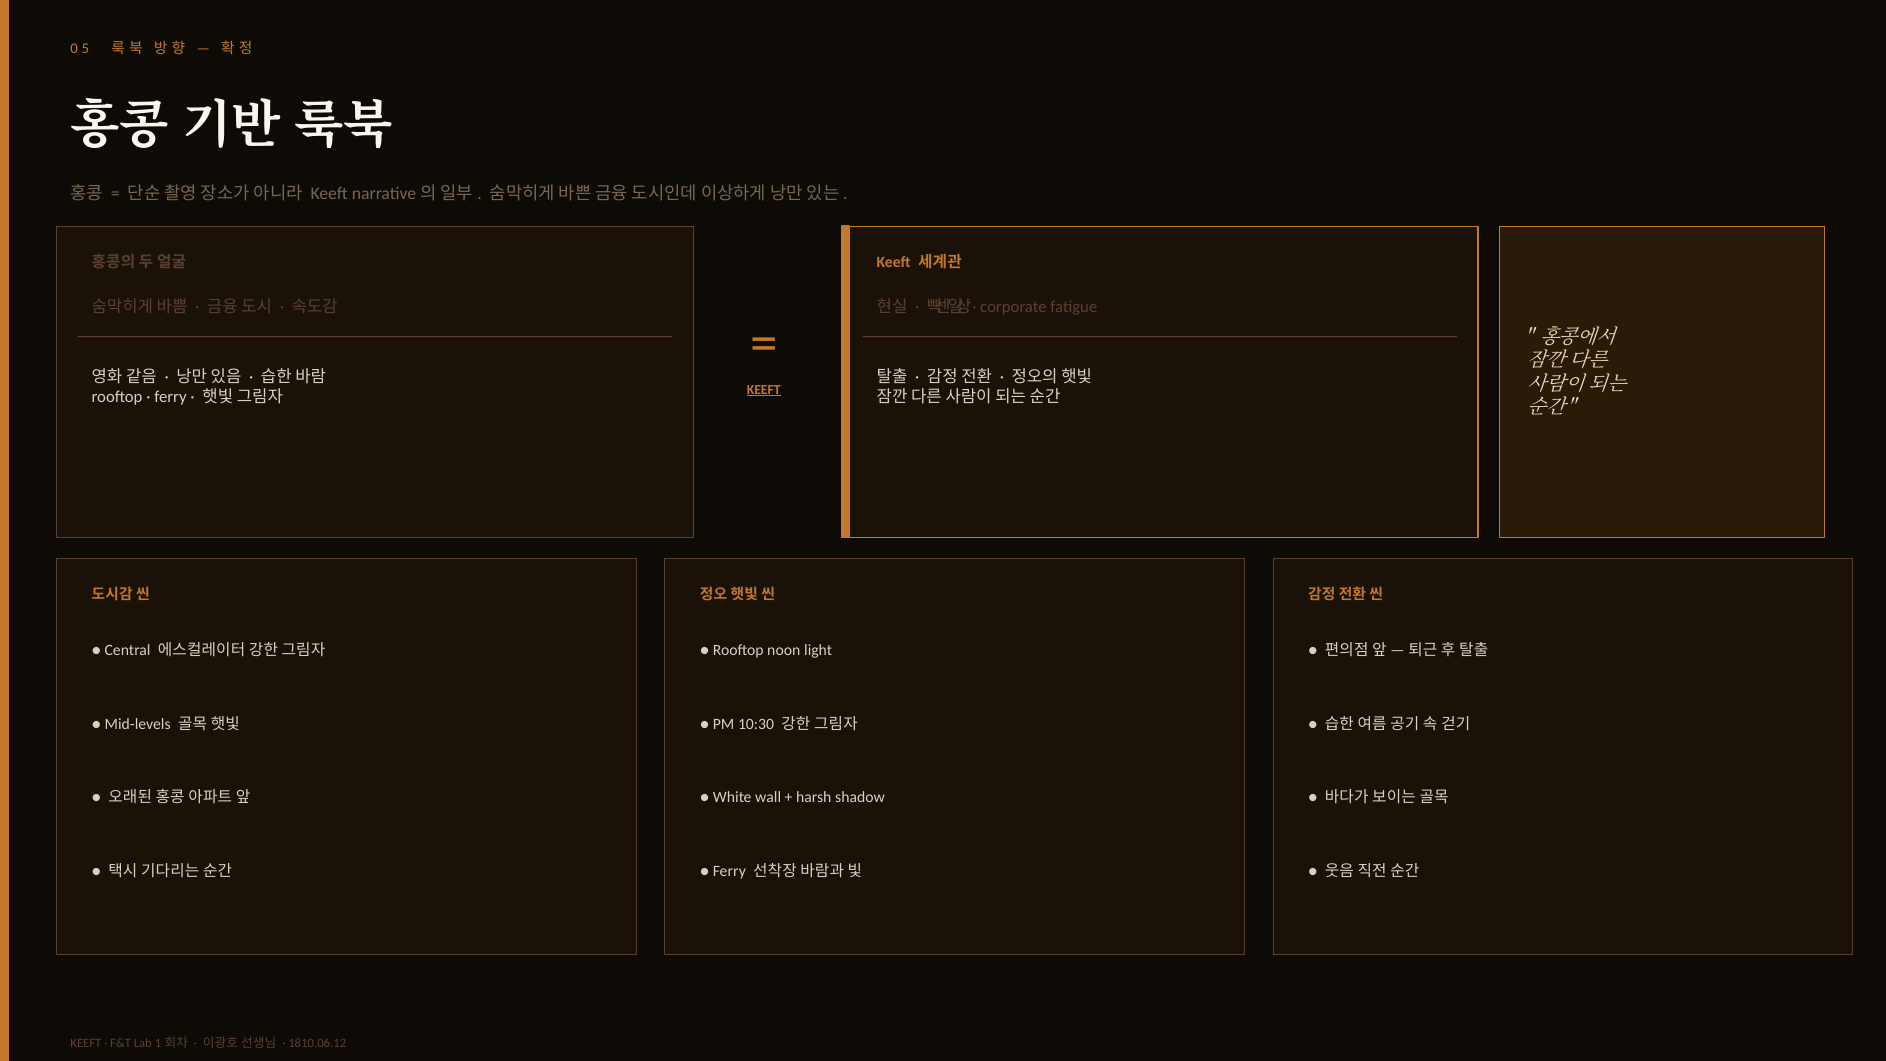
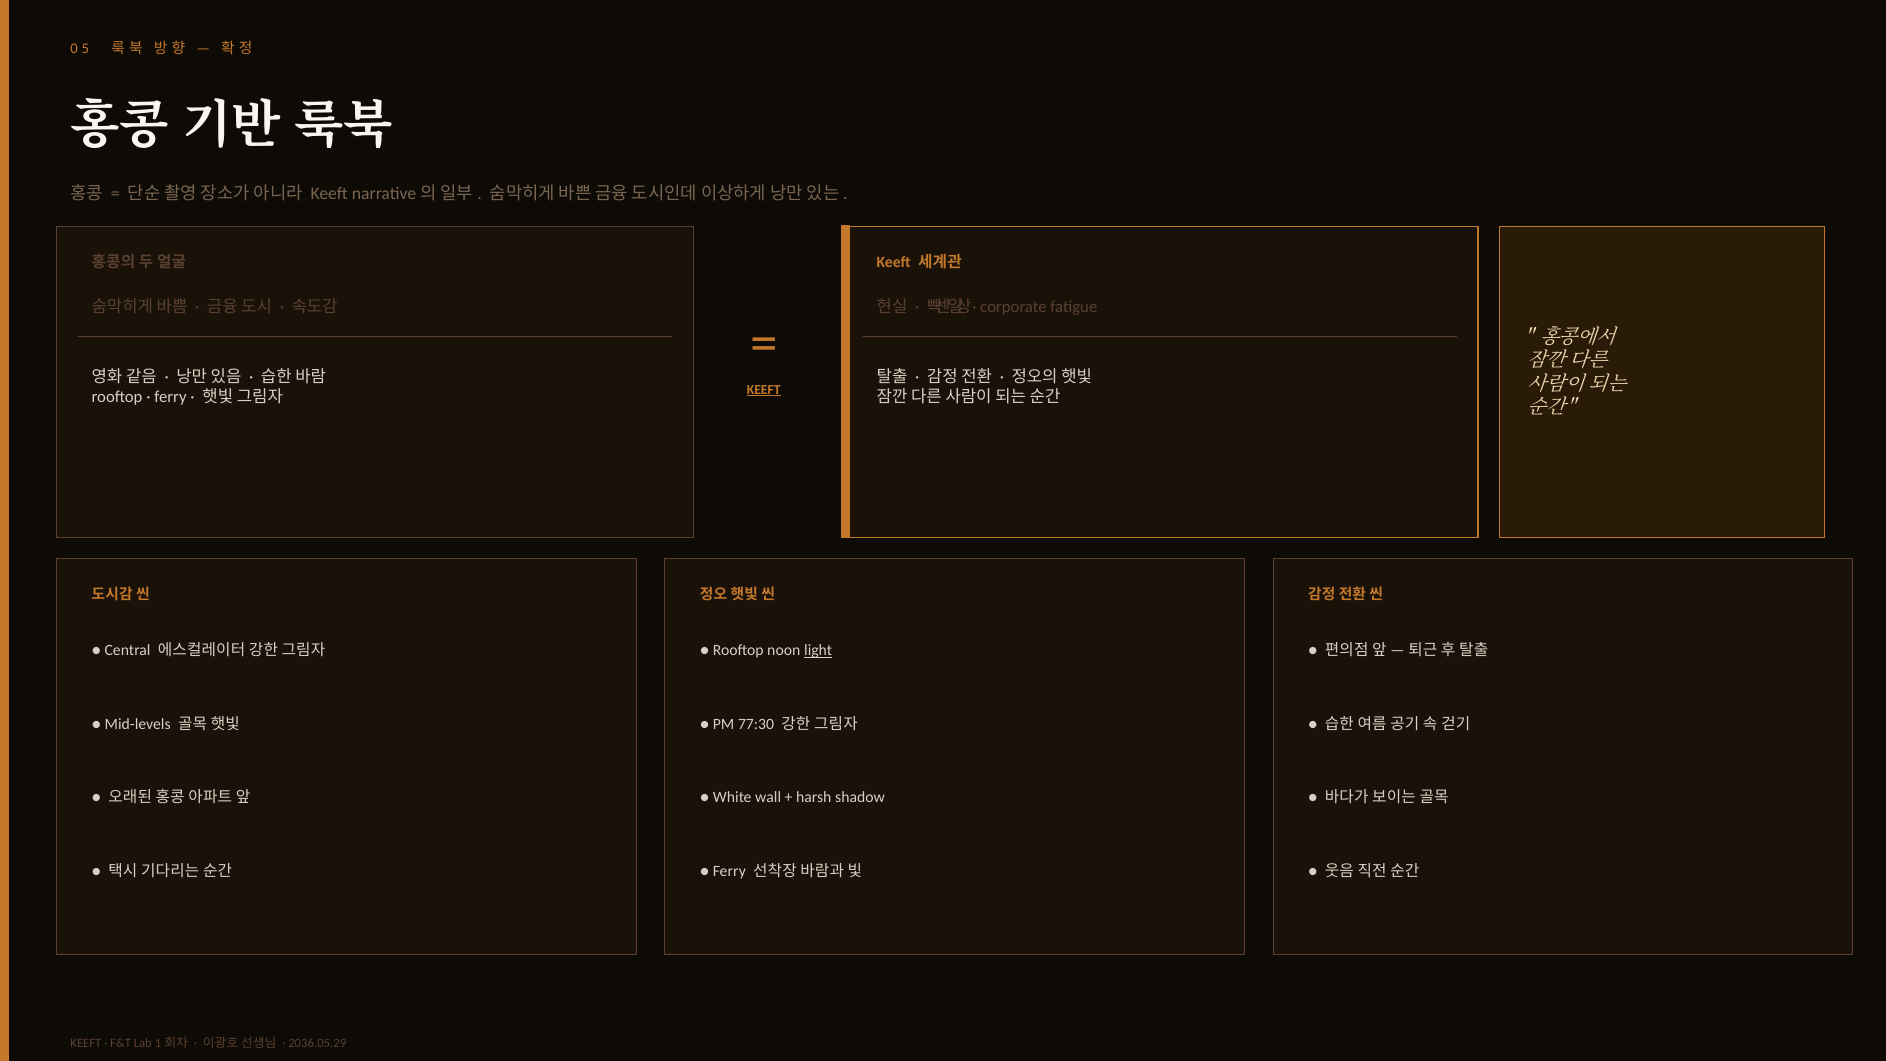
light underline: none -> present
10:30: 10:30 -> 77:30
1810.06.12: 1810.06.12 -> 2036.05.29
